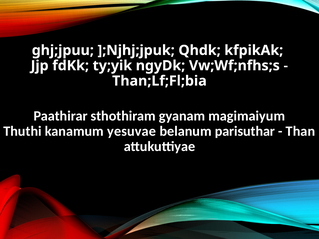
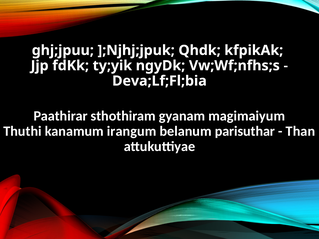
Than;Lf;Fl;bia: Than;Lf;Fl;bia -> Deva;Lf;Fl;bia
yesuvae: yesuvae -> irangum
